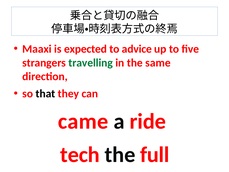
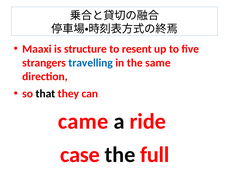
expected: expected -> structure
advice: advice -> resent
travelling colour: green -> blue
tech: tech -> case
